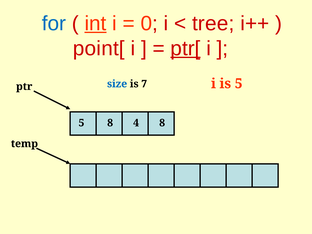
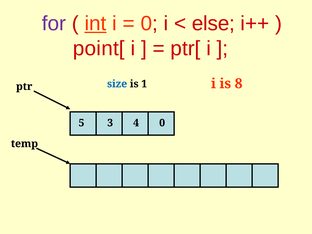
for colour: blue -> purple
tree: tree -> else
ptr[ underline: present -> none
is 5: 5 -> 8
7: 7 -> 1
5 8: 8 -> 3
4 8: 8 -> 0
